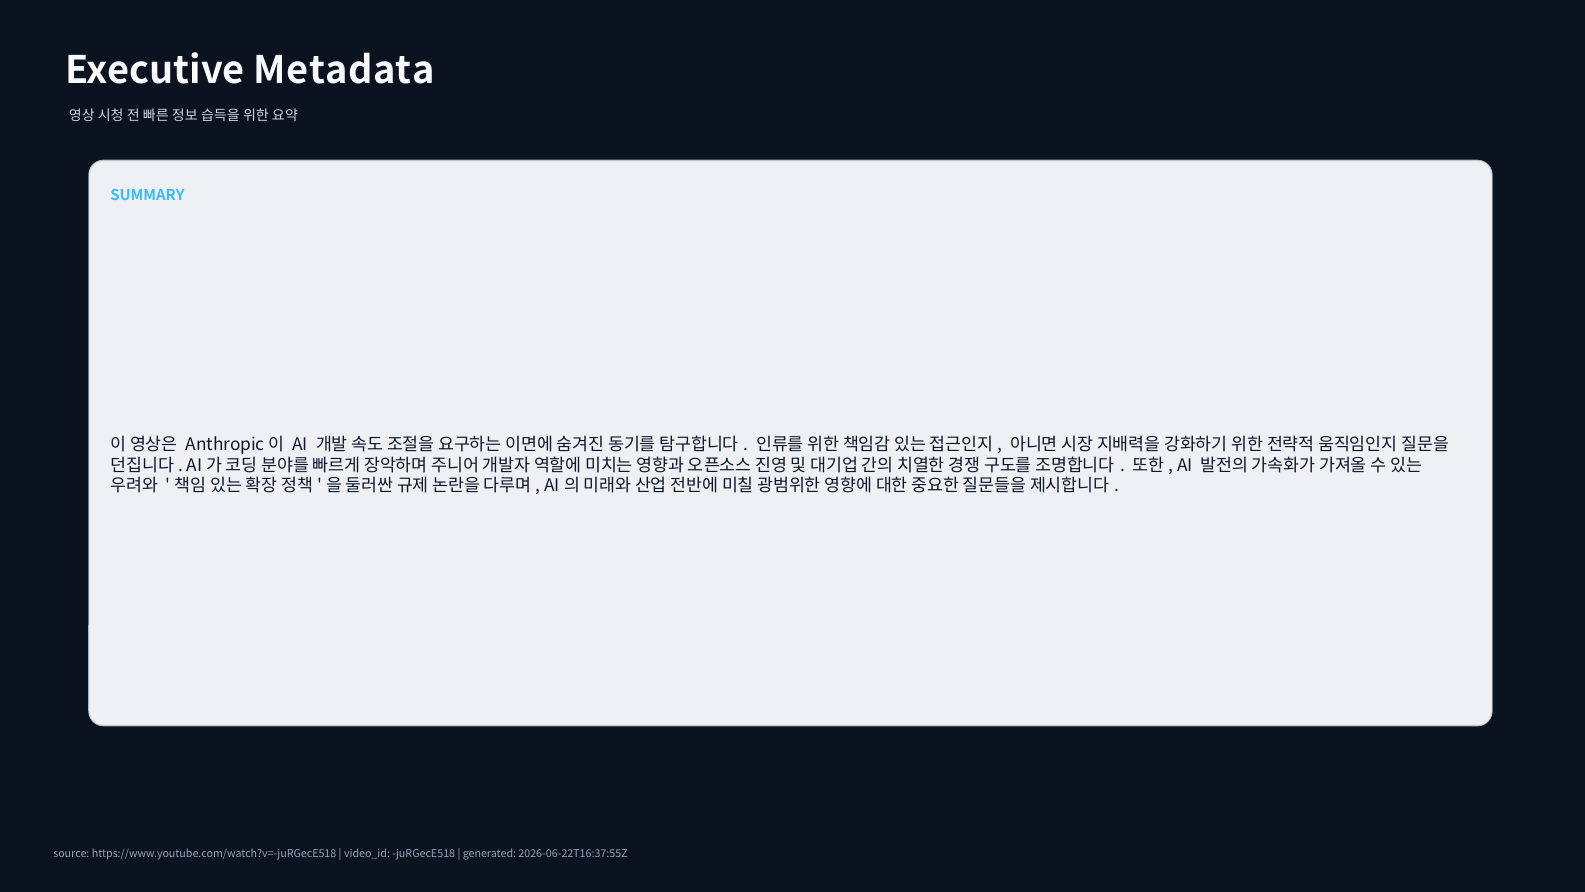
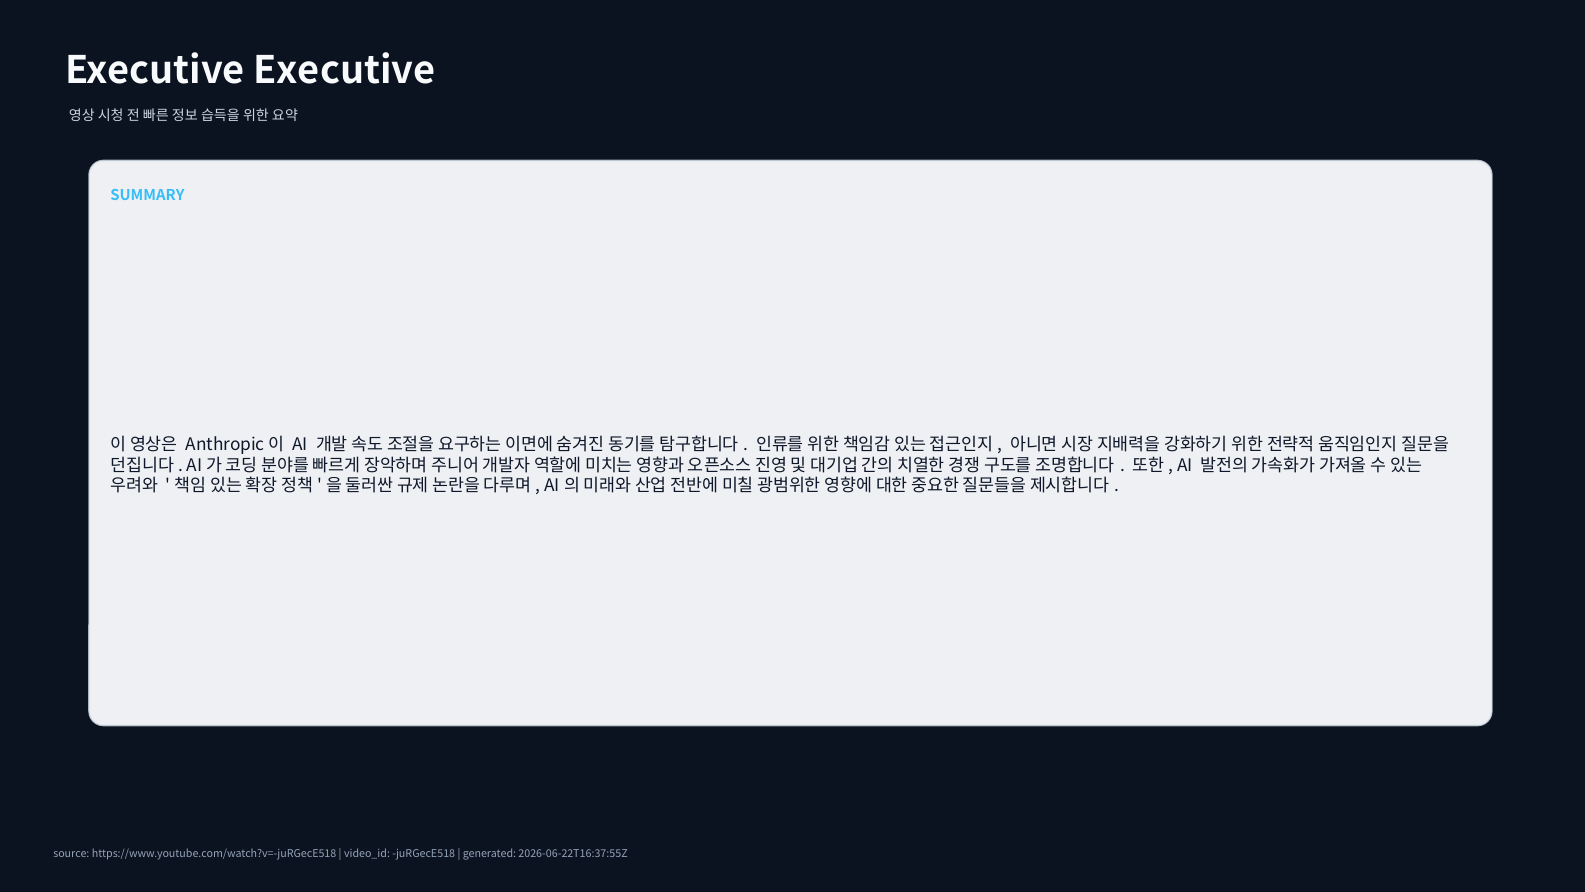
Executive Metadata: Metadata -> Executive
